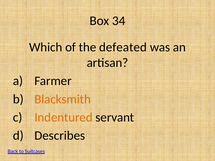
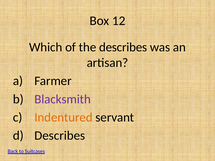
34: 34 -> 12
the defeated: defeated -> describes
Blacksmith colour: orange -> purple
